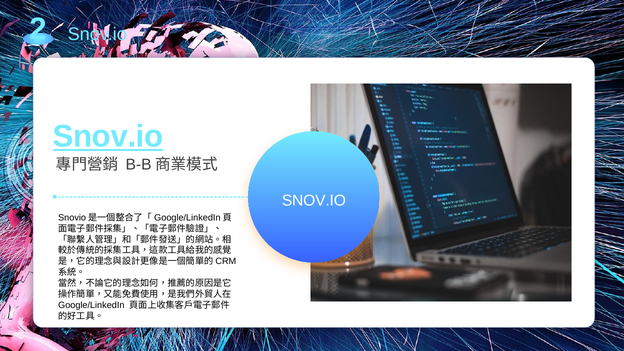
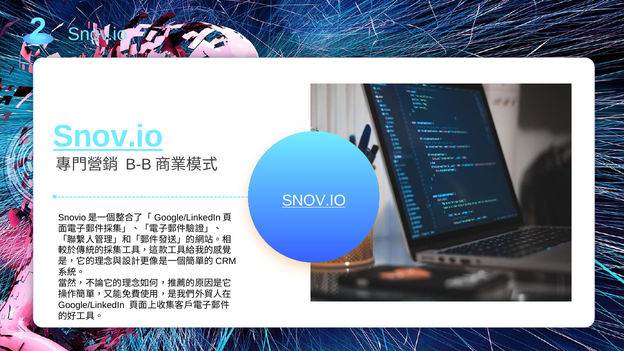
SNOV.IO at (314, 201) underline: none -> present
